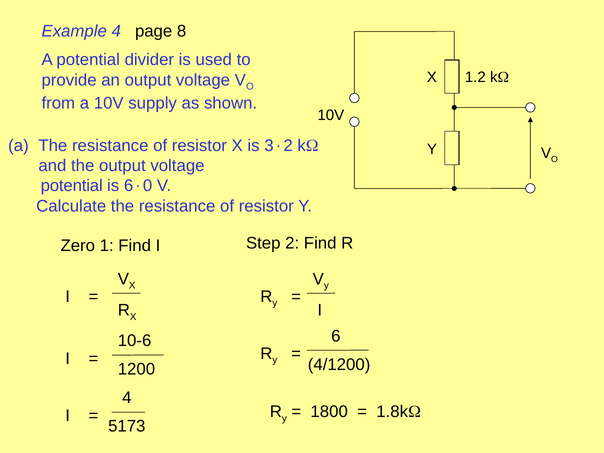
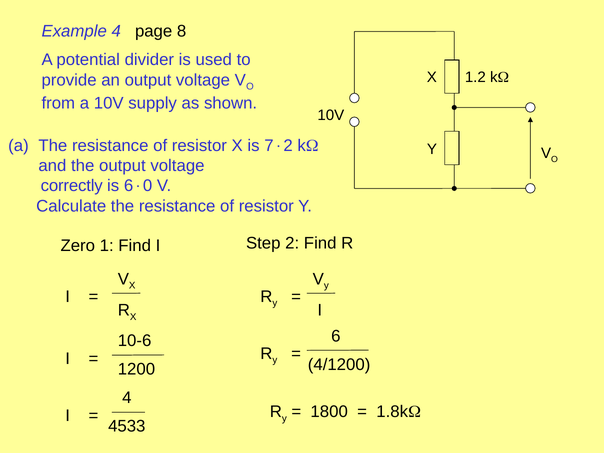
3: 3 -> 7
potential at (72, 186): potential -> correctly
5173: 5173 -> 4533
